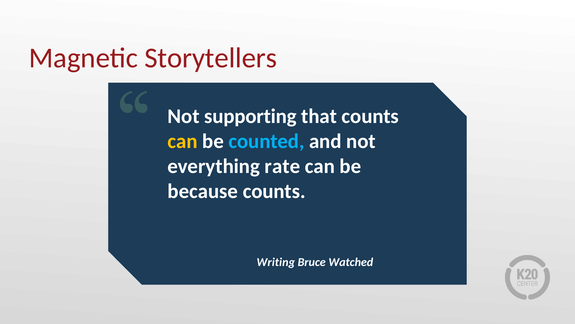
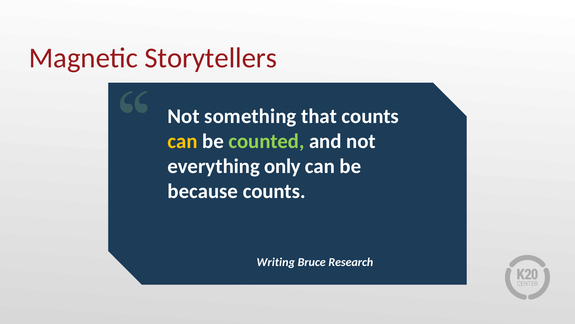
supporting: supporting -> something
counted colour: light blue -> light green
rate: rate -> only
Watched: Watched -> Research
